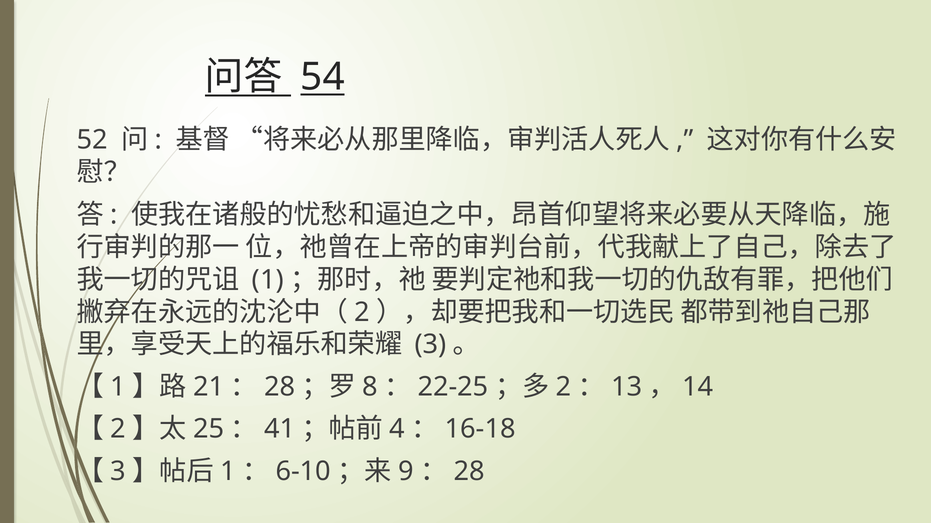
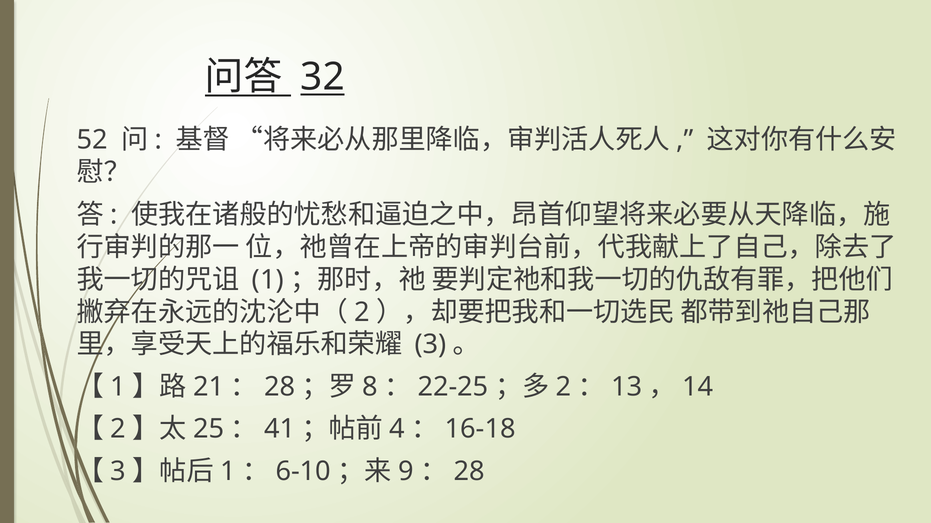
54: 54 -> 32
